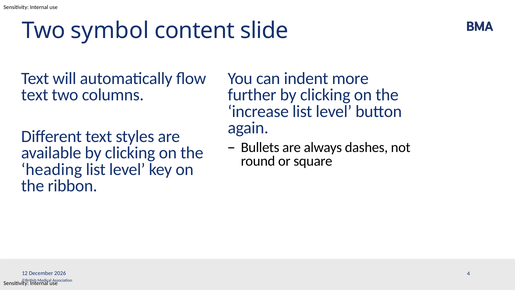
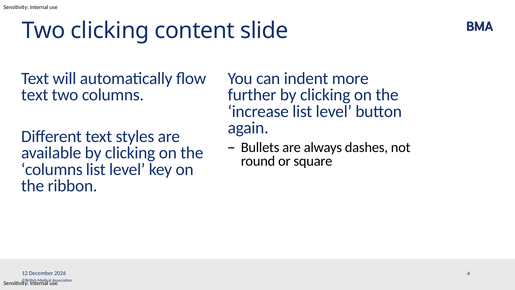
Two symbol: symbol -> clicking
heading at (52, 169): heading -> columns
